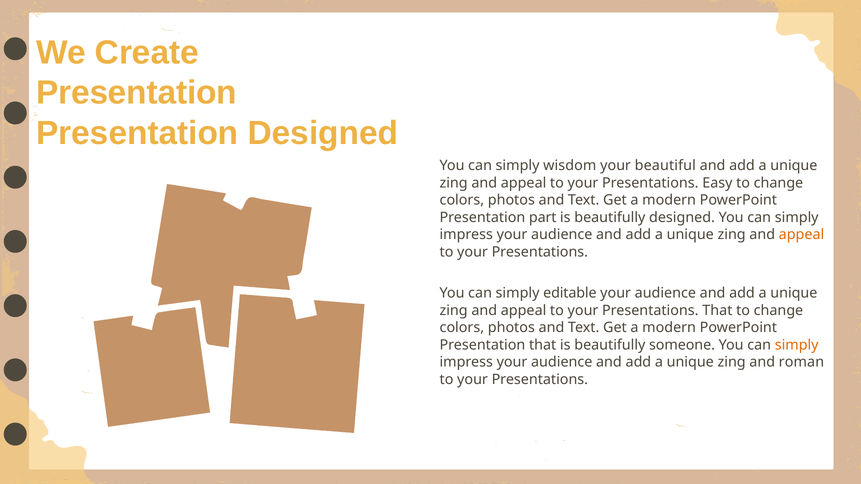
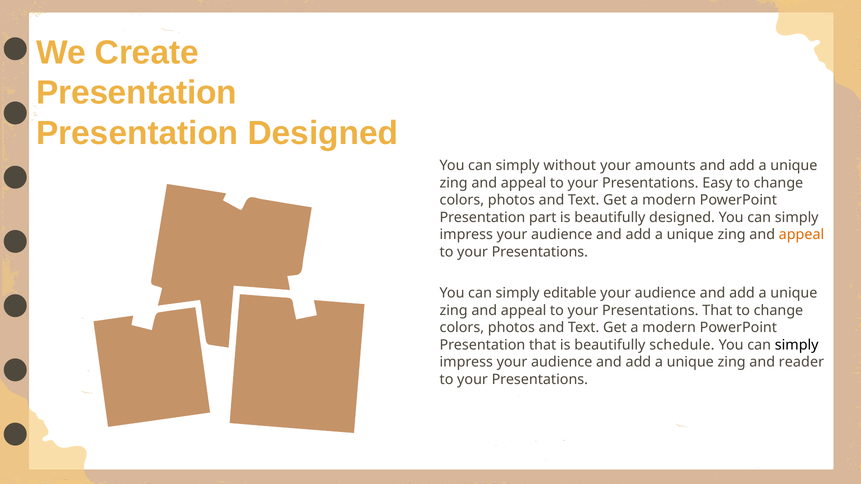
wisdom: wisdom -> without
beautiful: beautiful -> amounts
someone: someone -> schedule
simply at (797, 345) colour: orange -> black
roman: roman -> reader
